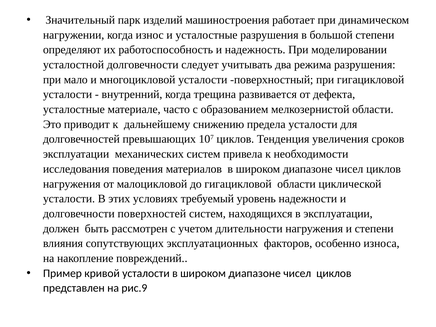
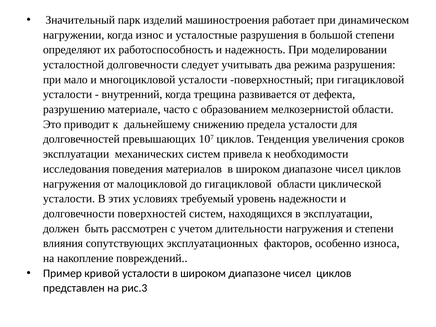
усталостные at (74, 109): усталостные -> разрушению
рис.9: рис.9 -> рис.3
